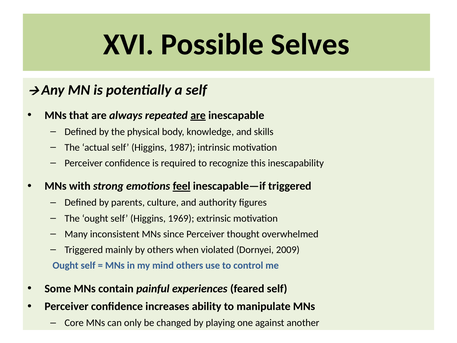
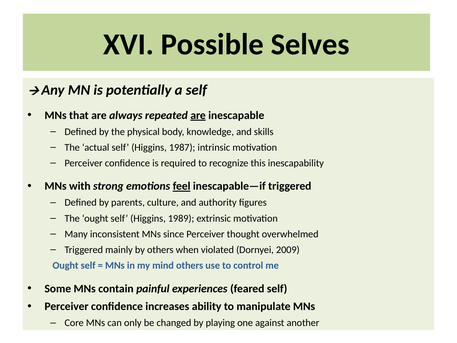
1969: 1969 -> 1989
